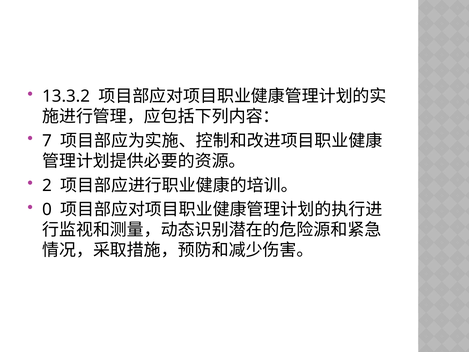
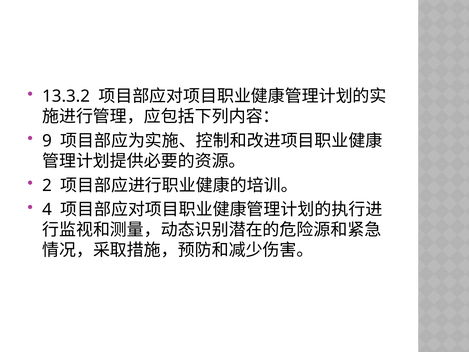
7: 7 -> 9
0: 0 -> 4
